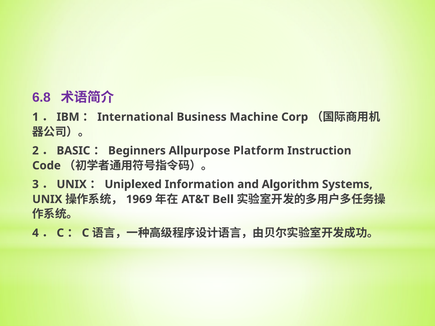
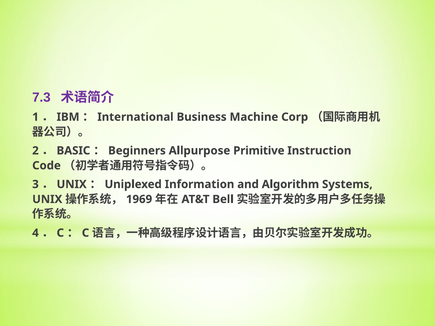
6.8: 6.8 -> 7.3
Platform: Platform -> Primitive
